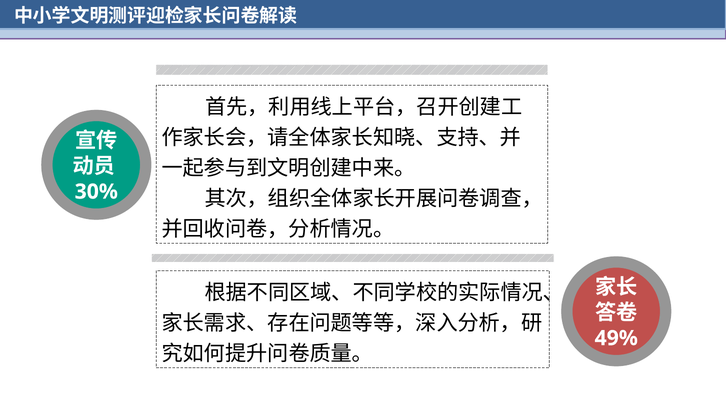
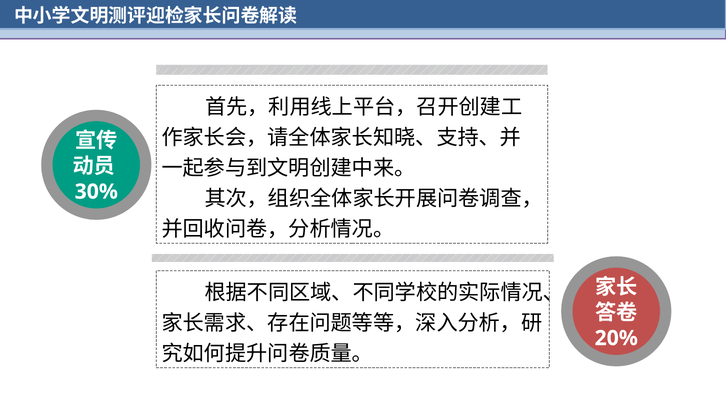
49%: 49% -> 20%
